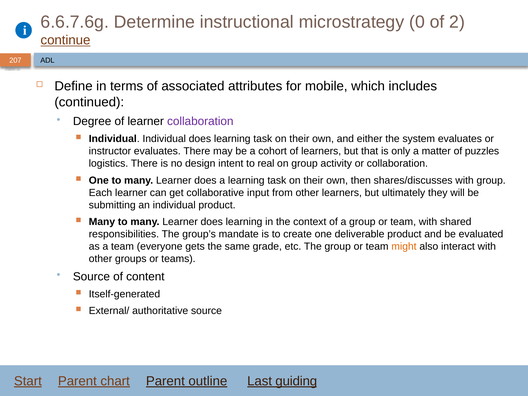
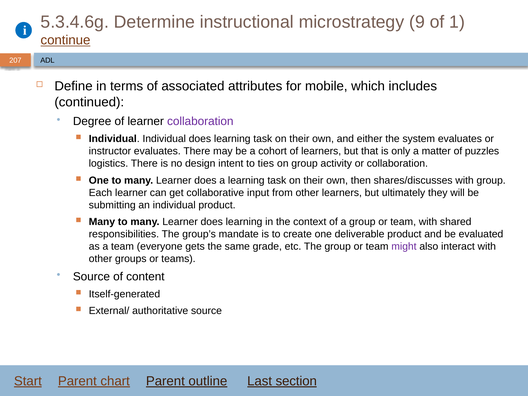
6.6.7.6g: 6.6.7.6g -> 5.3.4.6g
0: 0 -> 9
2: 2 -> 1
real: real -> ties
might colour: orange -> purple
guiding: guiding -> section
